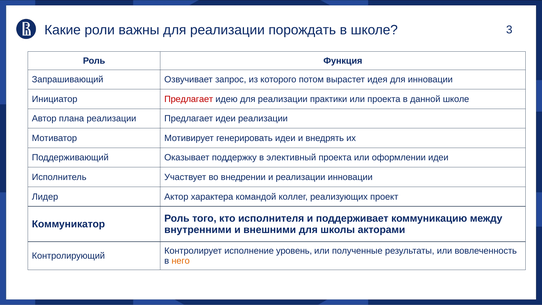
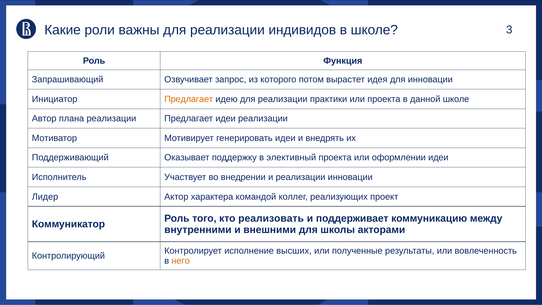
порождать: порождать -> индивидов
Предлагает at (189, 99) colour: red -> orange
исполнителя: исполнителя -> реализовать
уровень: уровень -> высших
